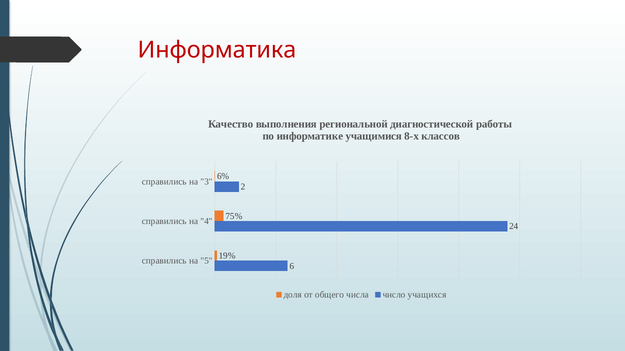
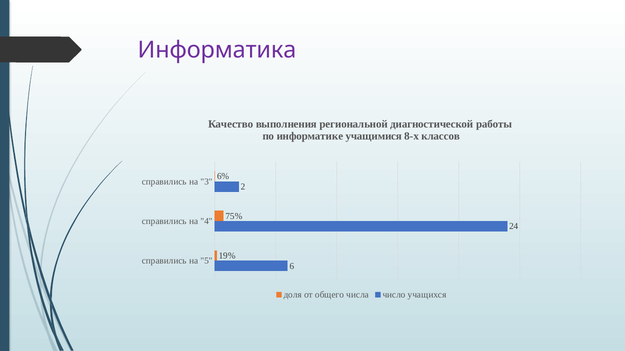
Информатика colour: red -> purple
